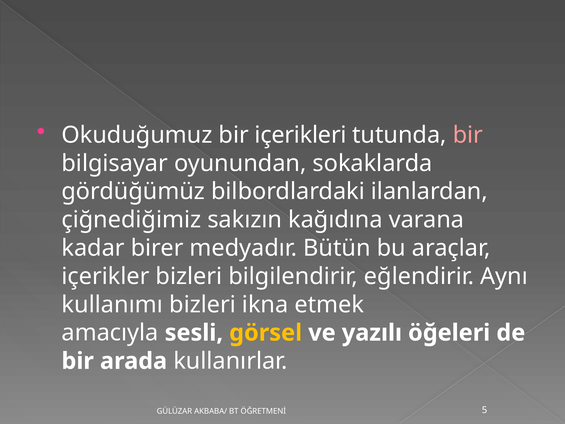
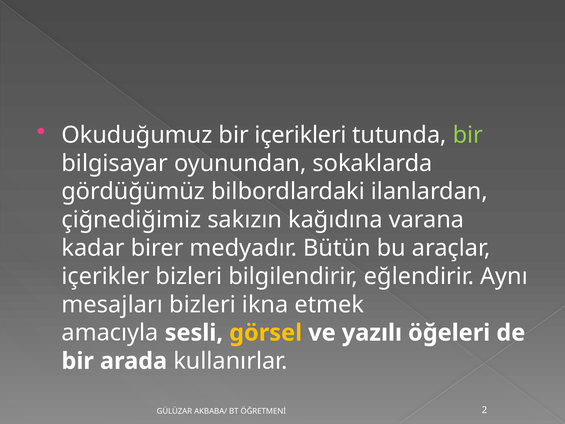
bir at (468, 135) colour: pink -> light green
kullanımı: kullanımı -> mesajları
5: 5 -> 2
